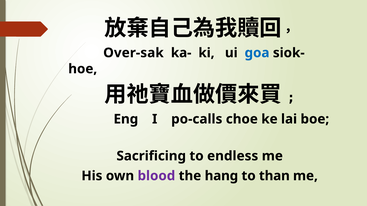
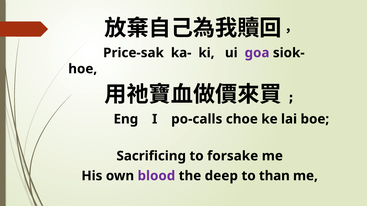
Over-sak: Over-sak -> Price-sak
goa colour: blue -> purple
endless: endless -> forsake
hang: hang -> deep
